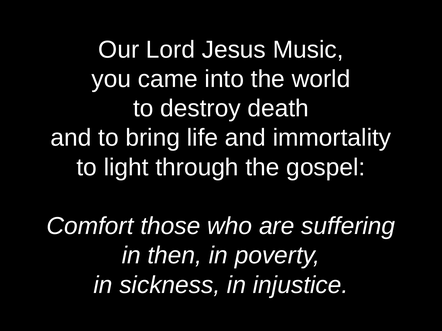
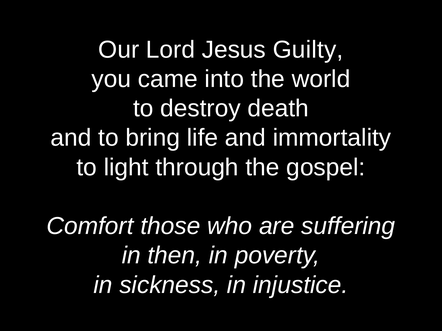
Music: Music -> Guilty
